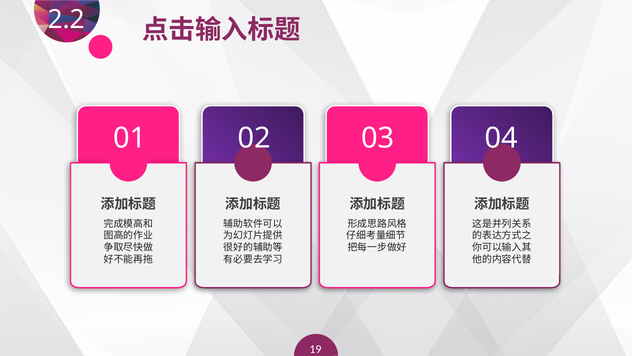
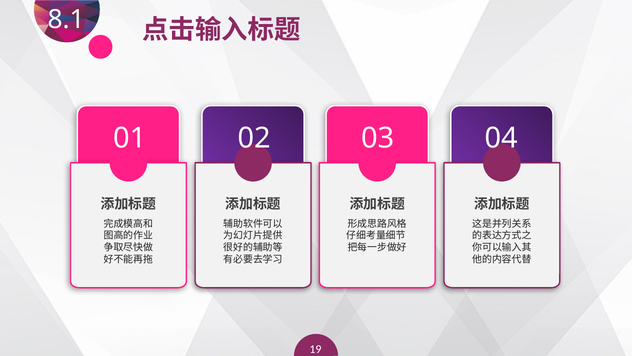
2.2: 2.2 -> 8.1
